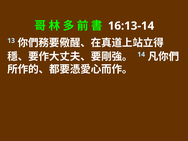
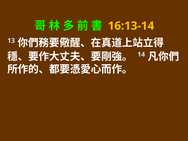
16:13-14 colour: white -> yellow
